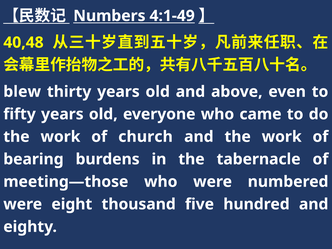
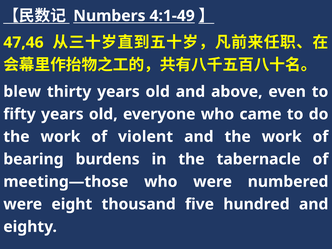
40,48: 40,48 -> 47,46
church: church -> violent
